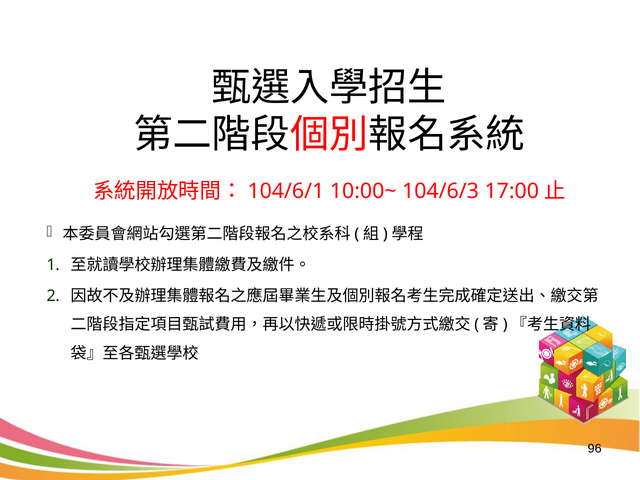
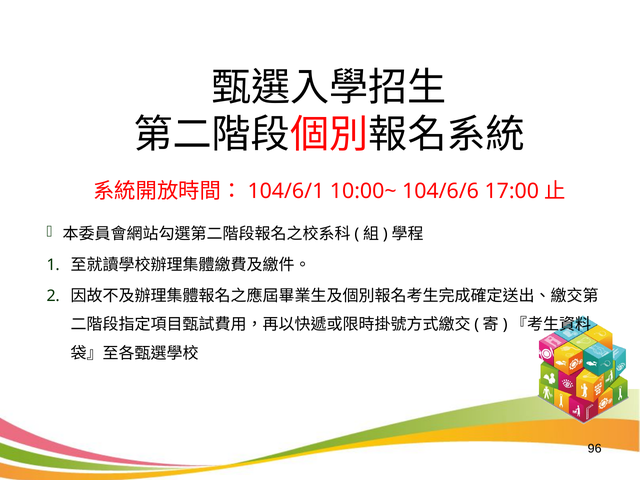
104/6/3: 104/6/3 -> 104/6/6
